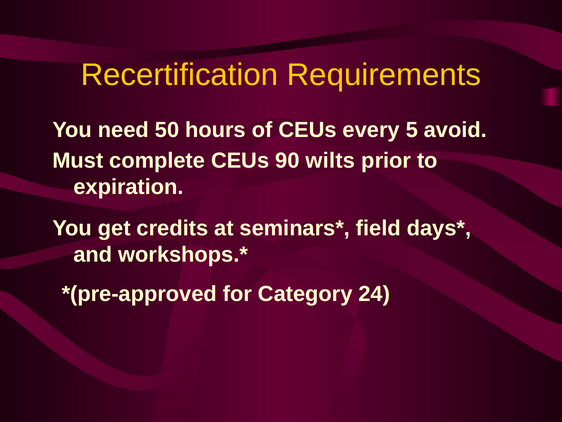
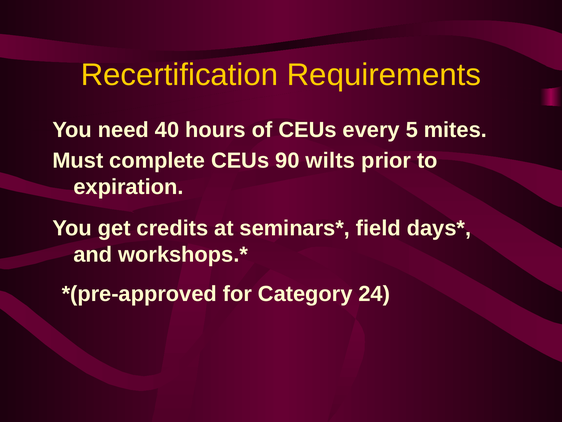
50: 50 -> 40
avoid: avoid -> mites
